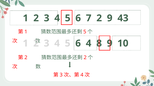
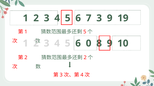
7 2: 2 -> 3
43: 43 -> 19
6 4: 4 -> 0
